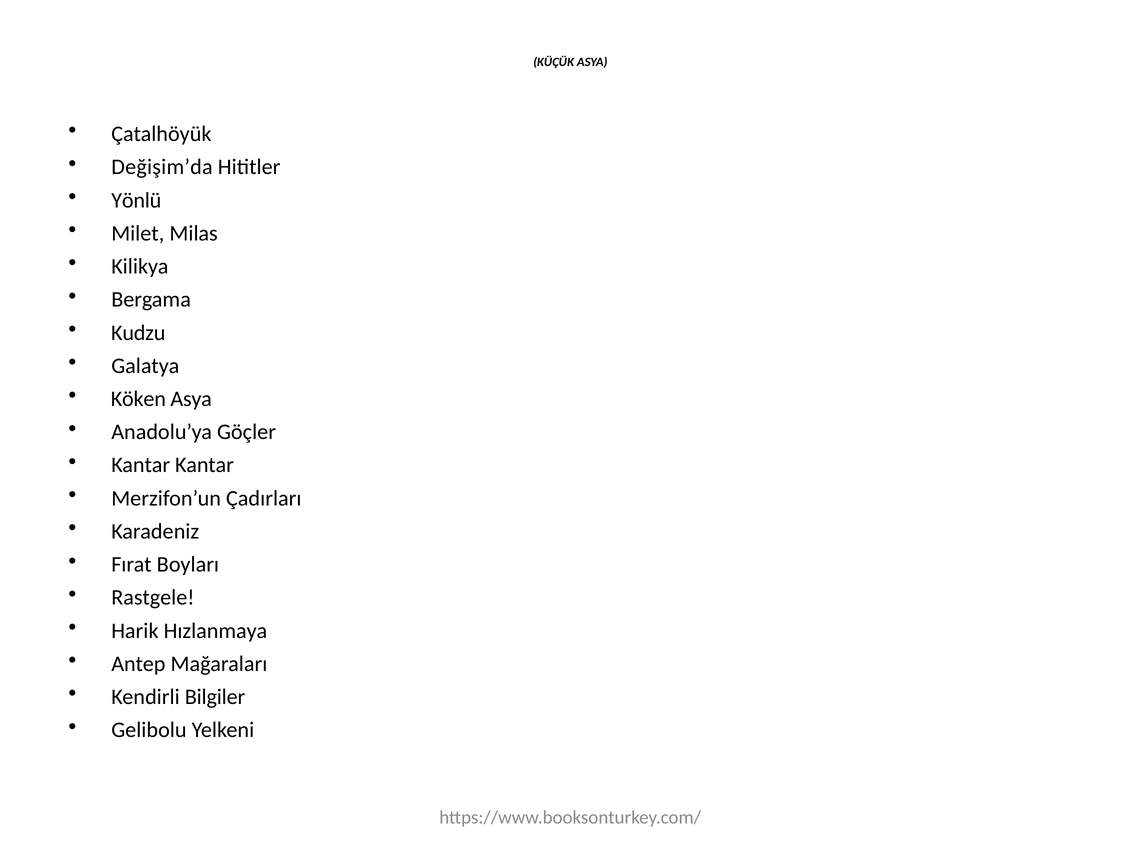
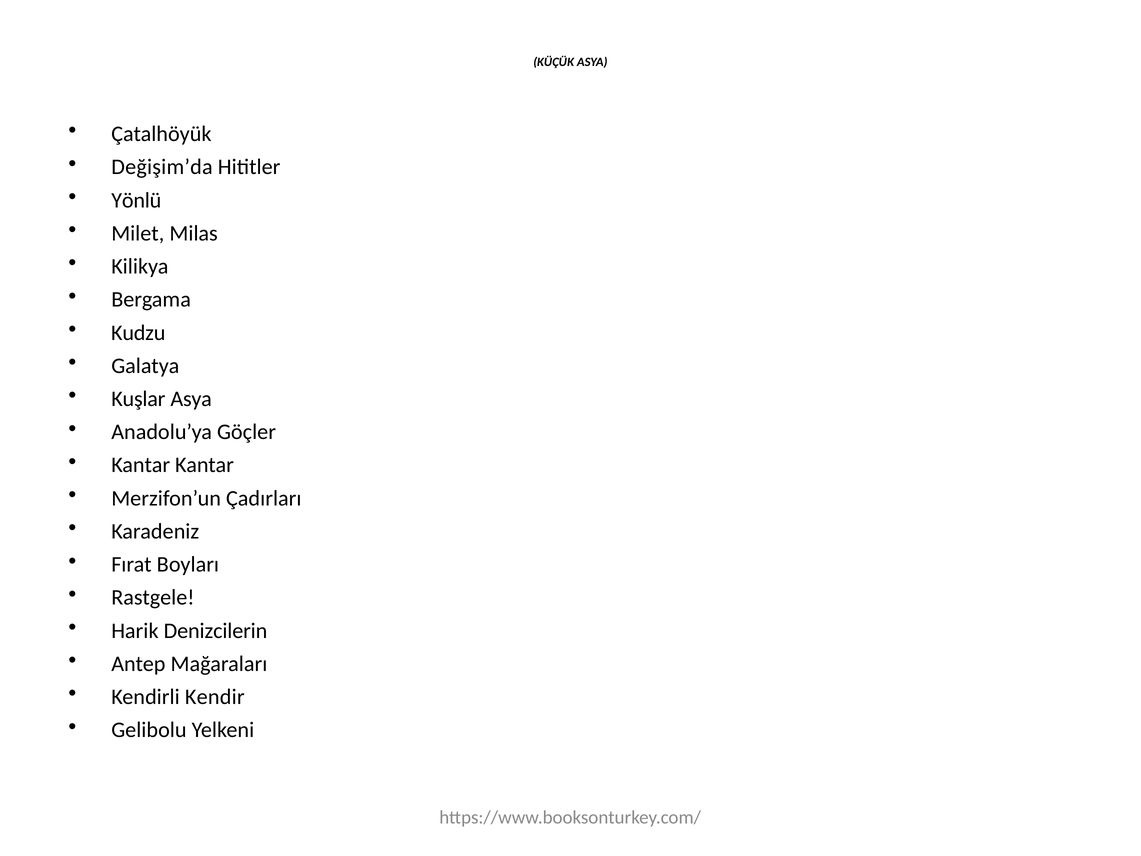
Köken: Köken -> Kuşlar
Hızlanmaya: Hızlanmaya -> Denizcilerin
Bilgiler: Bilgiler -> Kendir
